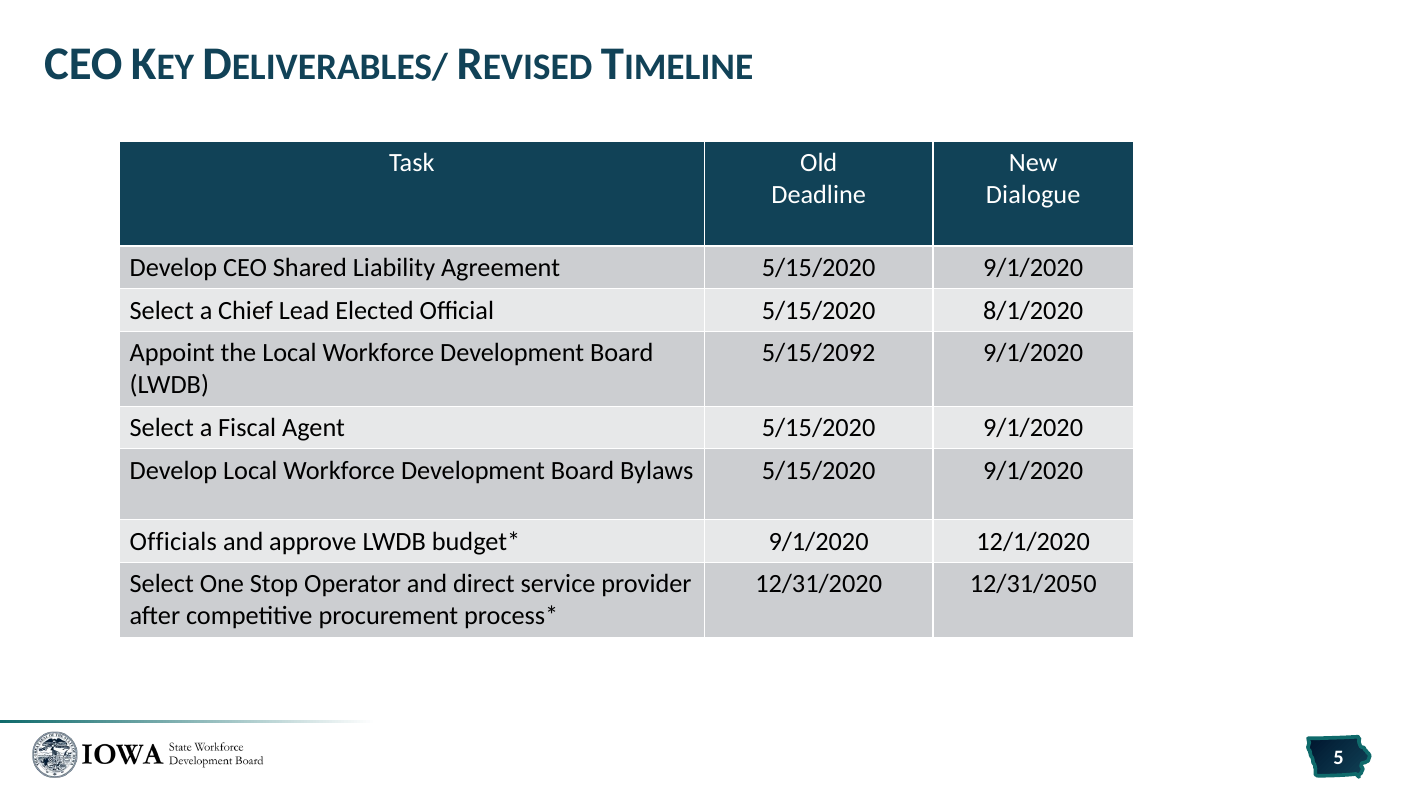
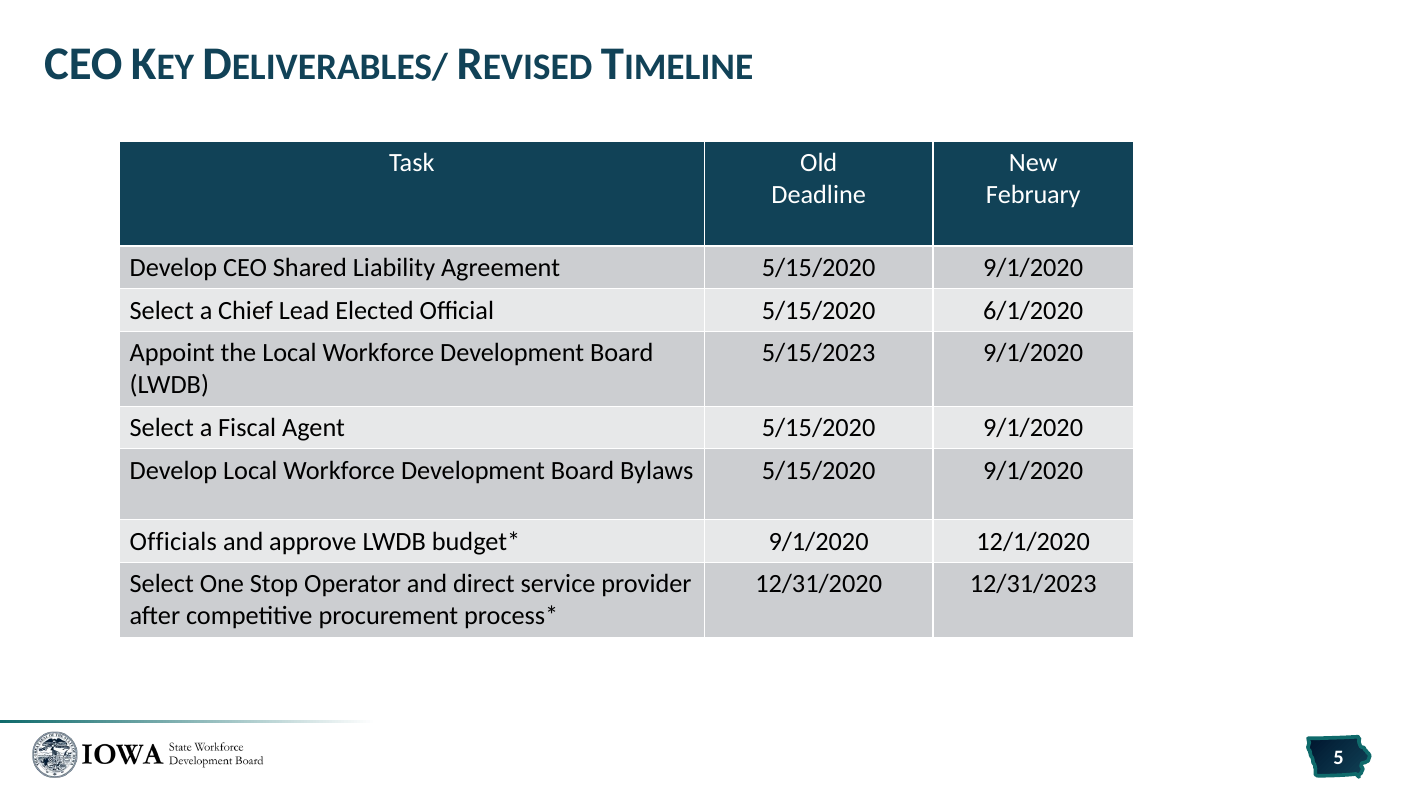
Dialogue: Dialogue -> February
8/1/2020: 8/1/2020 -> 6/1/2020
5/15/2092: 5/15/2092 -> 5/15/2023
12/31/2050: 12/31/2050 -> 12/31/2023
